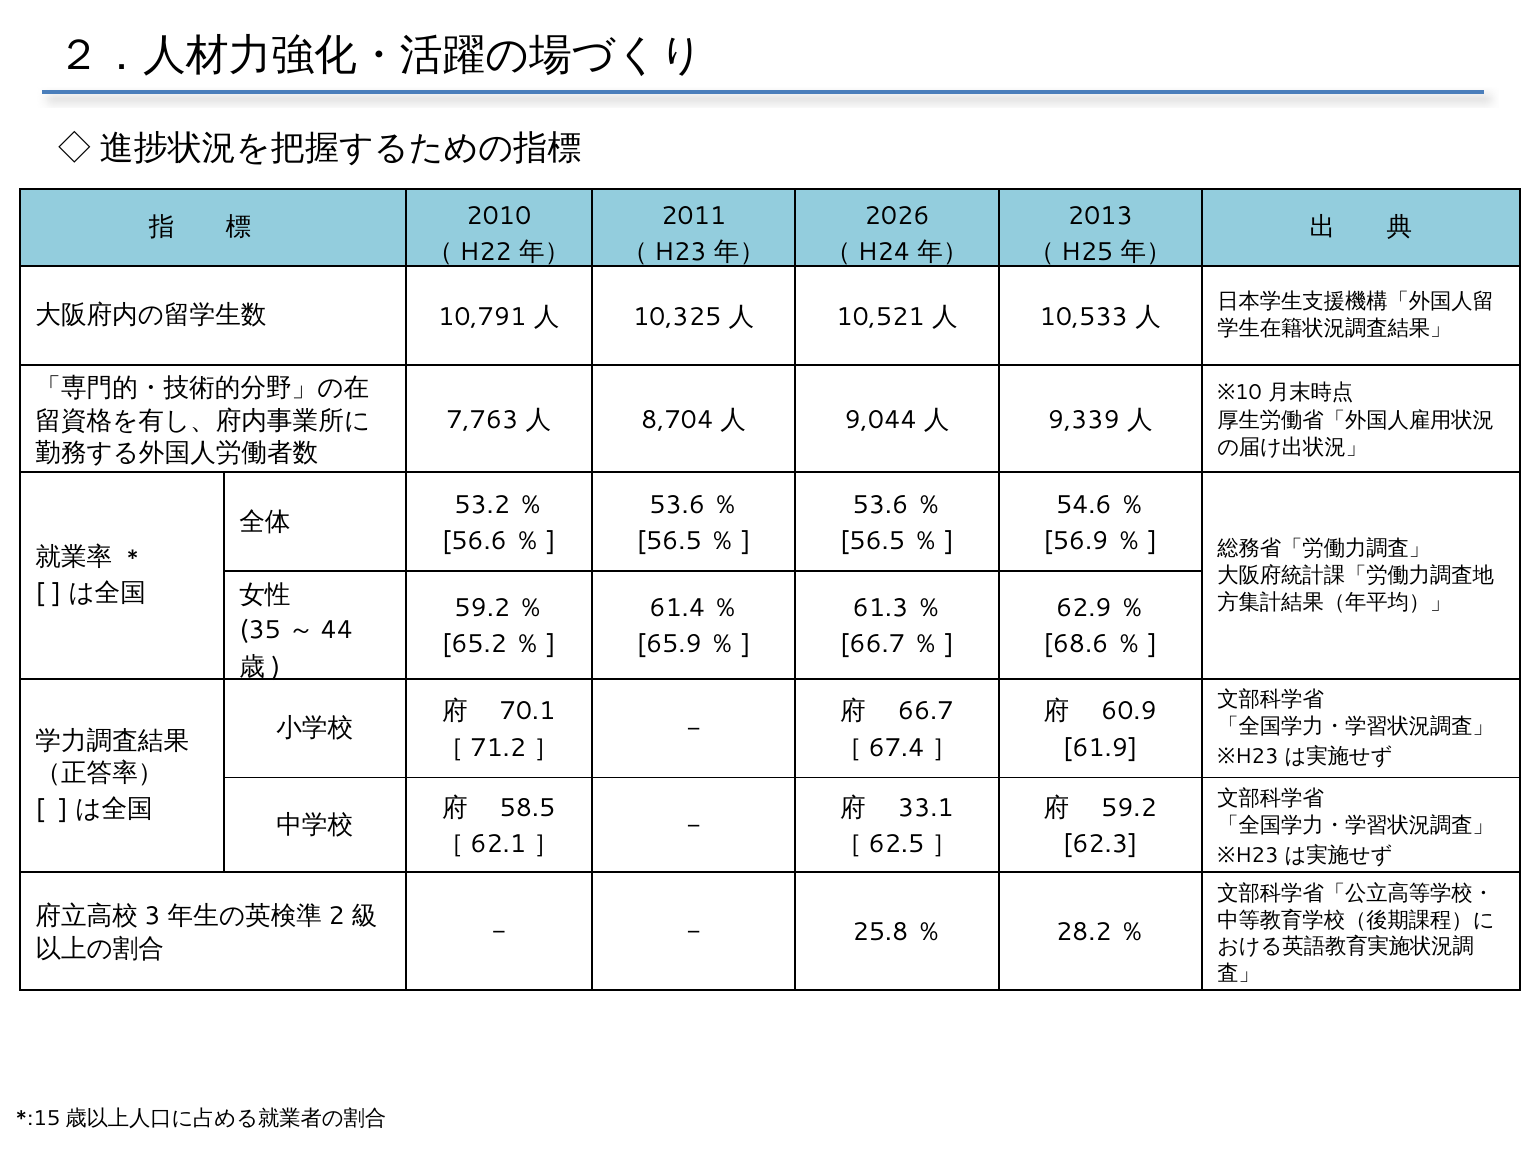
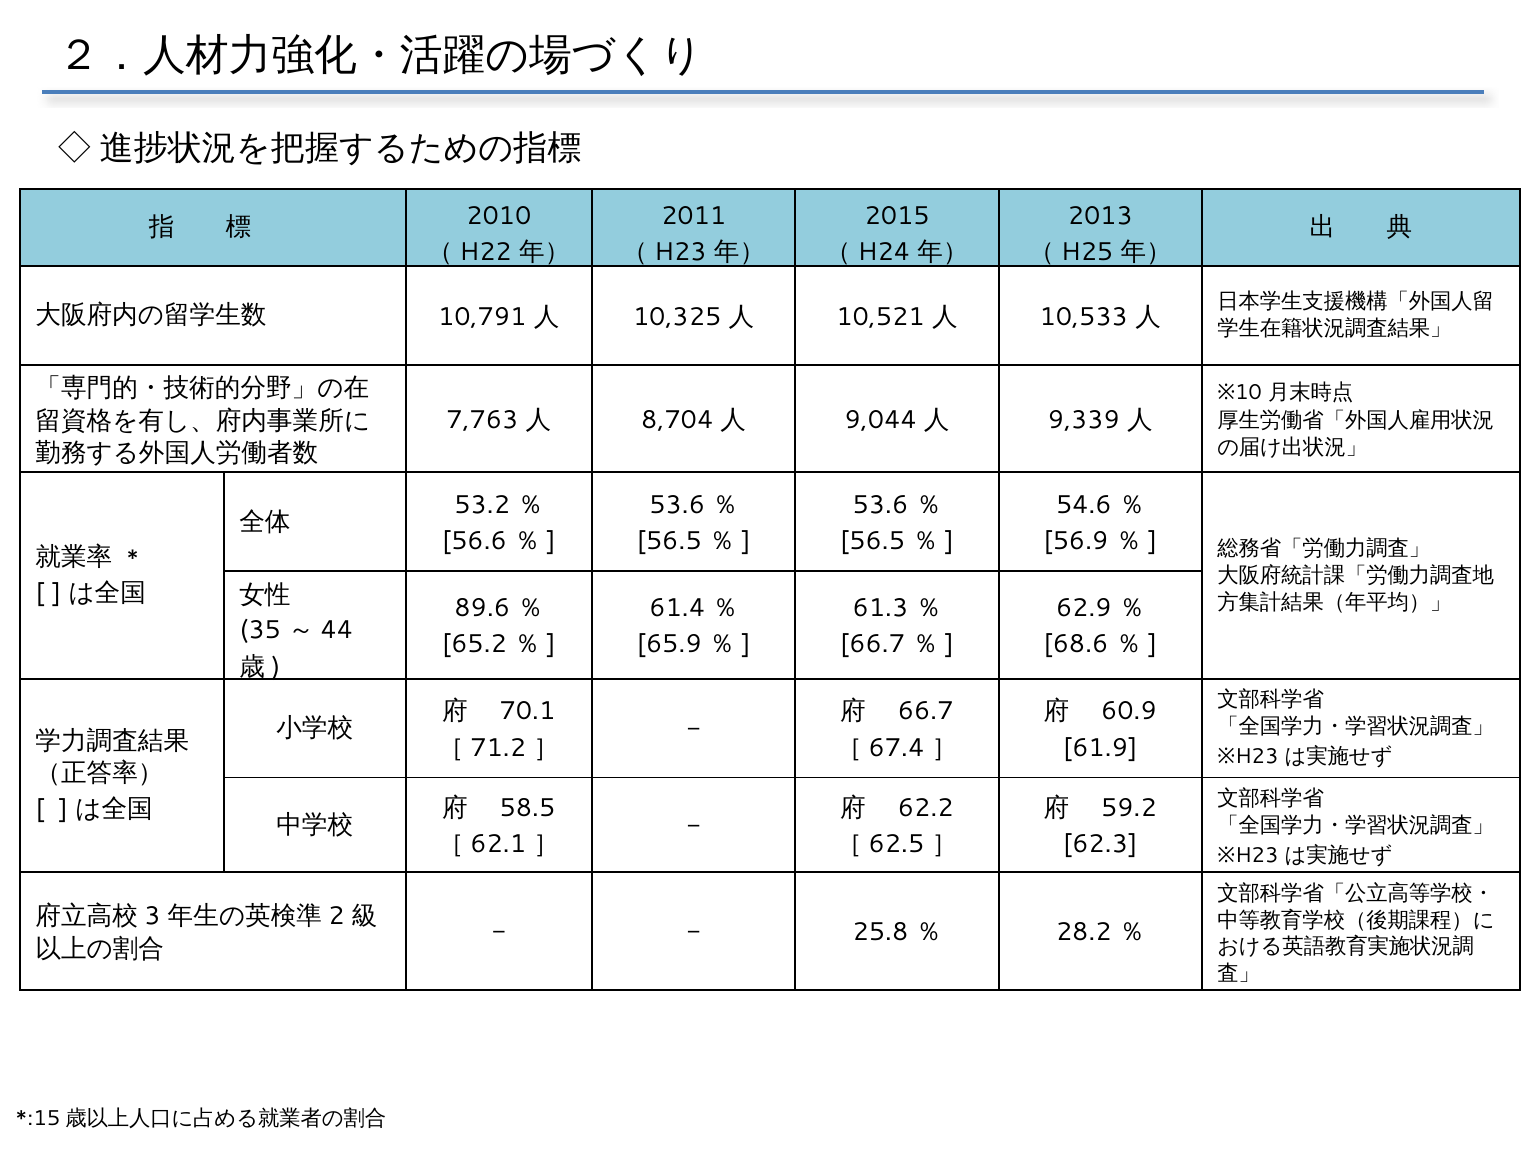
2026: 2026 -> 2015
59.2 at (482, 609): 59.2 -> 89.6
33.1: 33.1 -> 62.2
